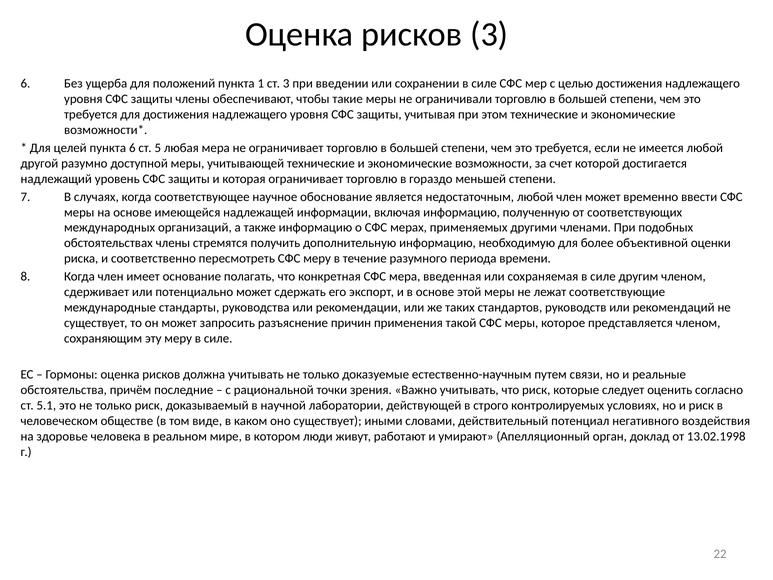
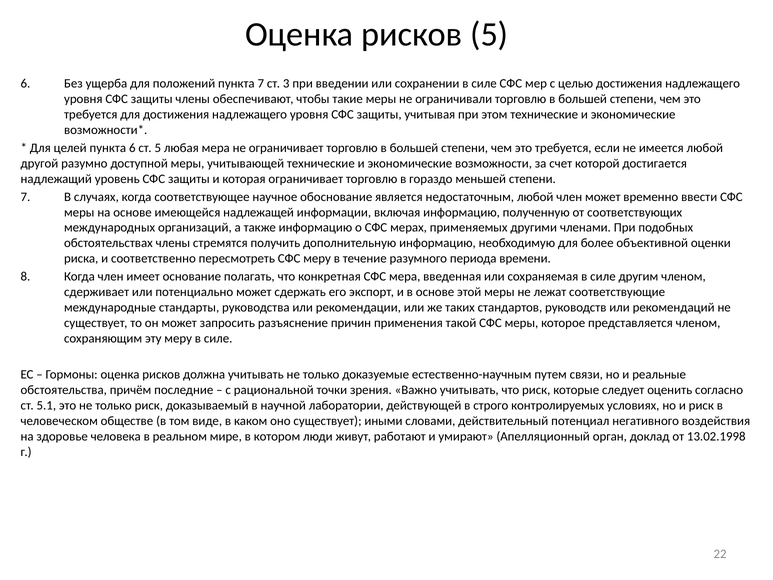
рисков 3: 3 -> 5
пункта 1: 1 -> 7
